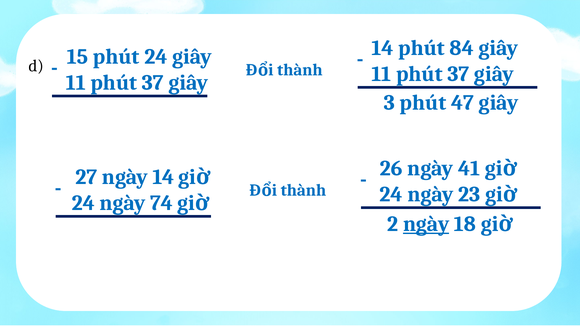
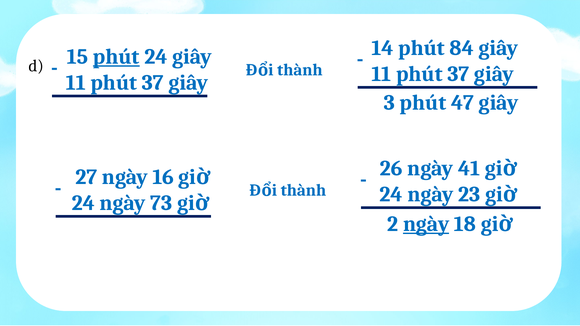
phút at (116, 57) underline: none -> present
ngày 14: 14 -> 16
74: 74 -> 73
